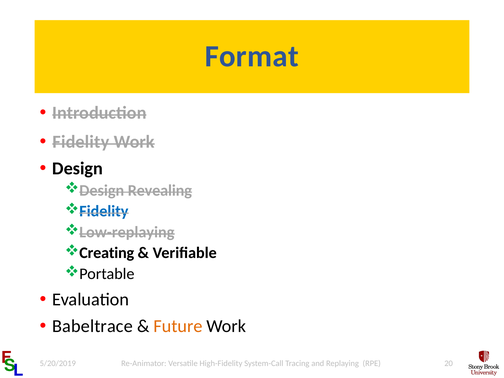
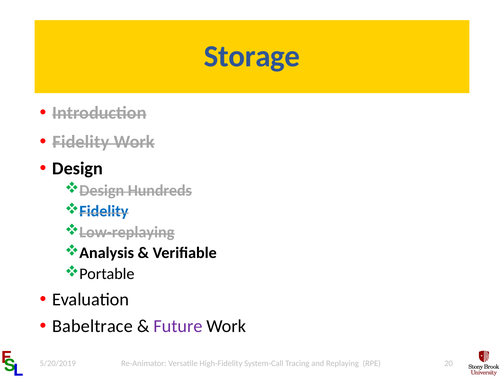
Format: Format -> Storage
Revealing: Revealing -> Hundreds
Creating: Creating -> Analysis
Future colour: orange -> purple
